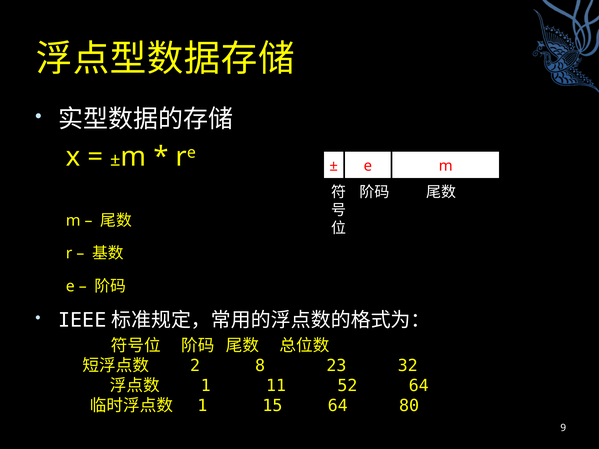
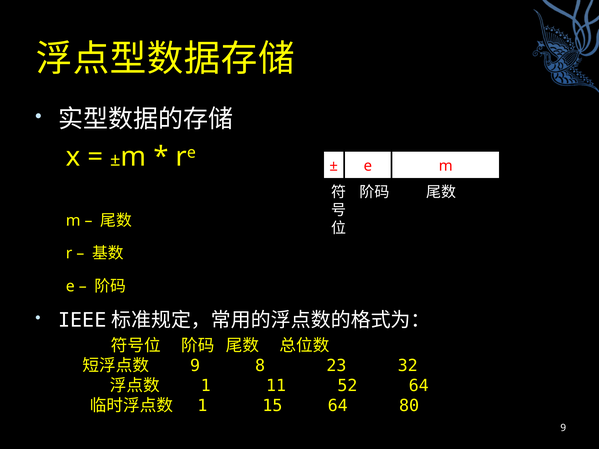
2 at (195, 366): 2 -> 9
